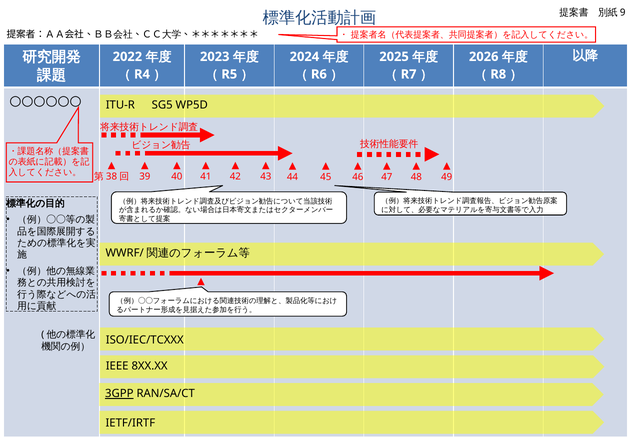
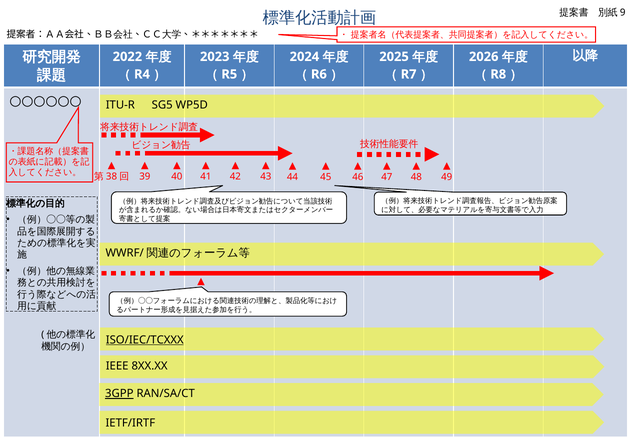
ISO/IEC/TCXXX underline: none -> present
